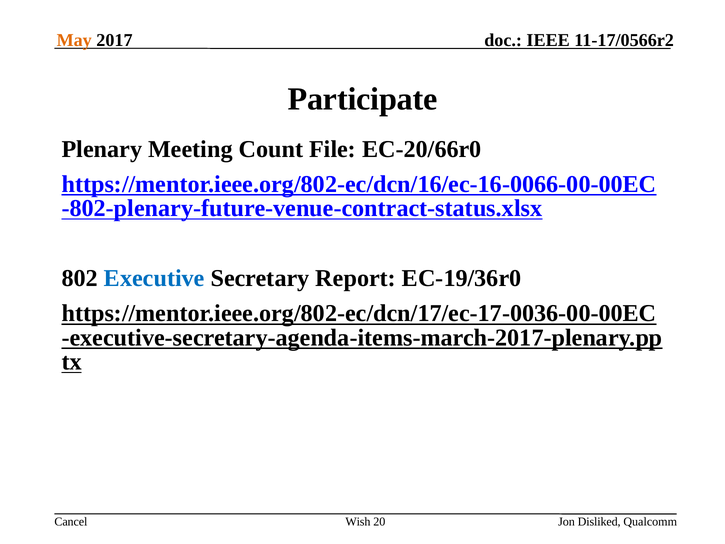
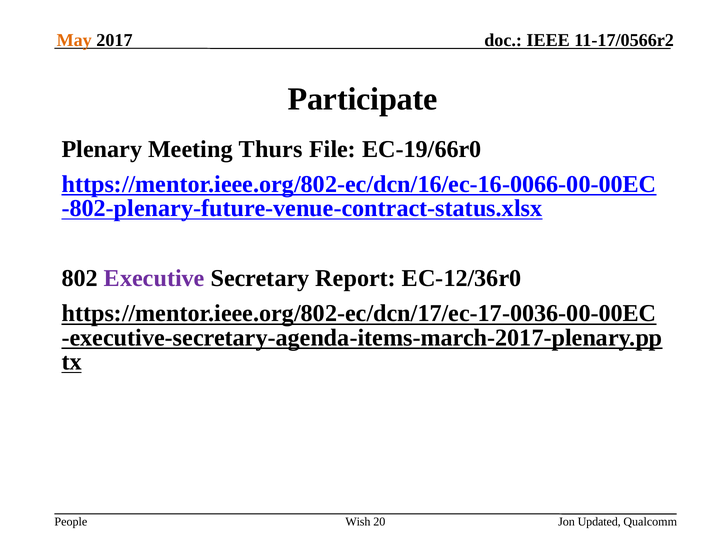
Count: Count -> Thurs
EC-20/66r0: EC-20/66r0 -> EC-19/66r0
Executive colour: blue -> purple
EC-19/36r0: EC-19/36r0 -> EC-12/36r0
Cancel: Cancel -> People
Disliked: Disliked -> Updated
